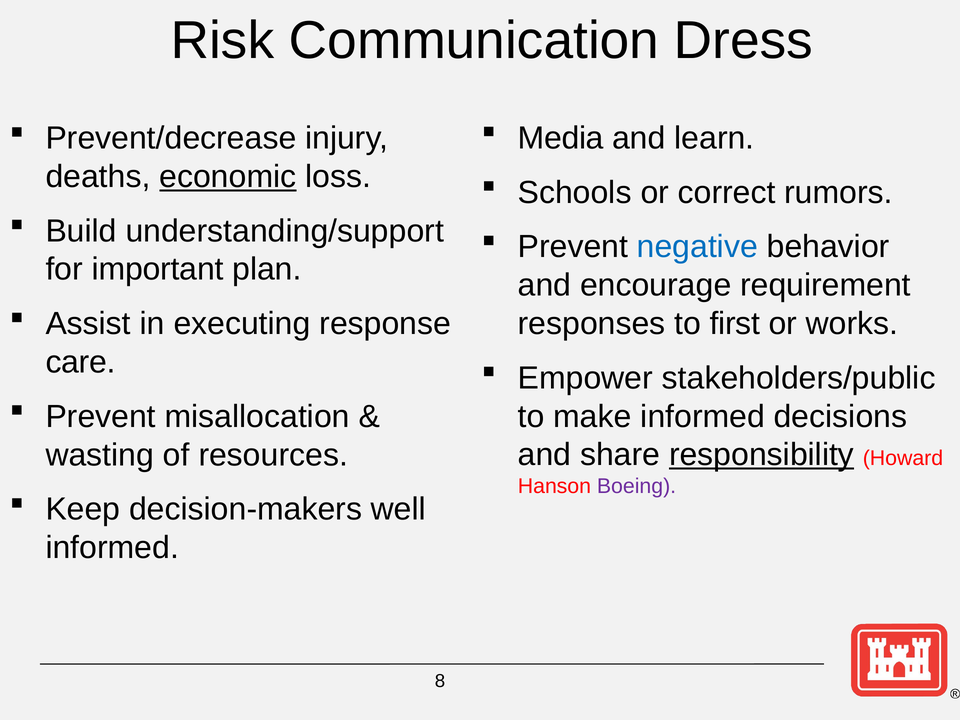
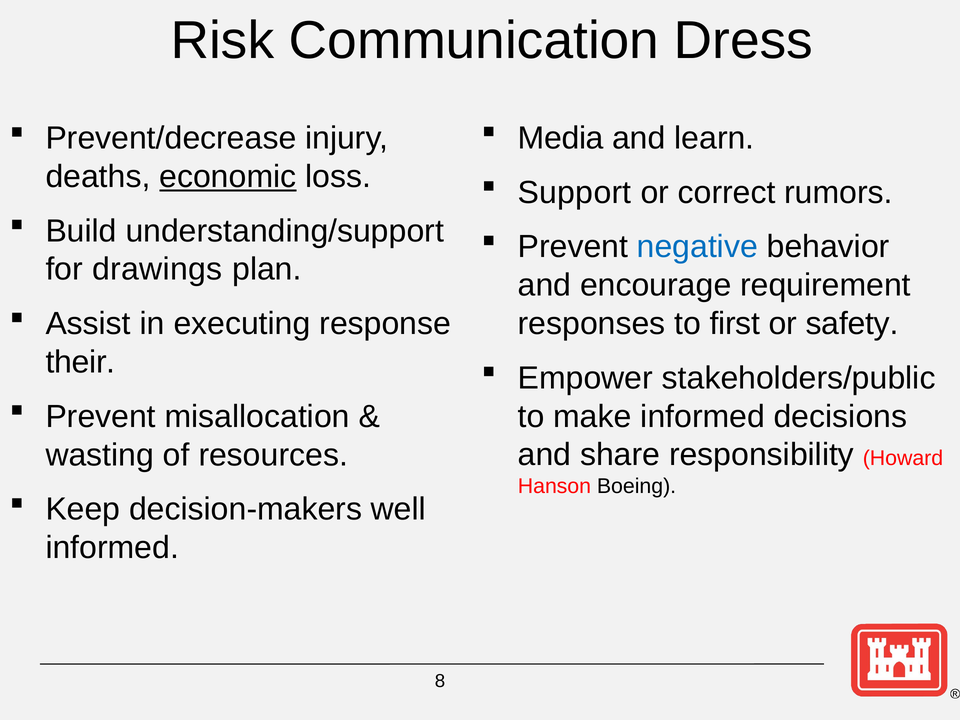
Schools: Schools -> Support
important: important -> drawings
works: works -> safety
care: care -> their
responsibility underline: present -> none
Boeing colour: purple -> black
